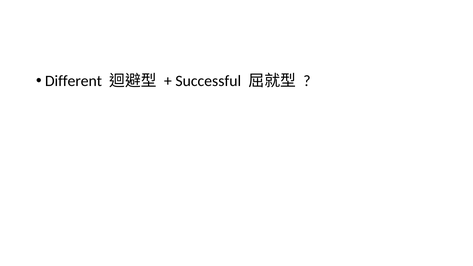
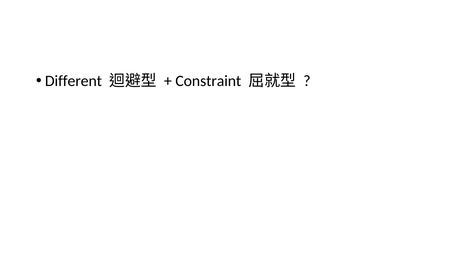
Successful: Successful -> Constraint
